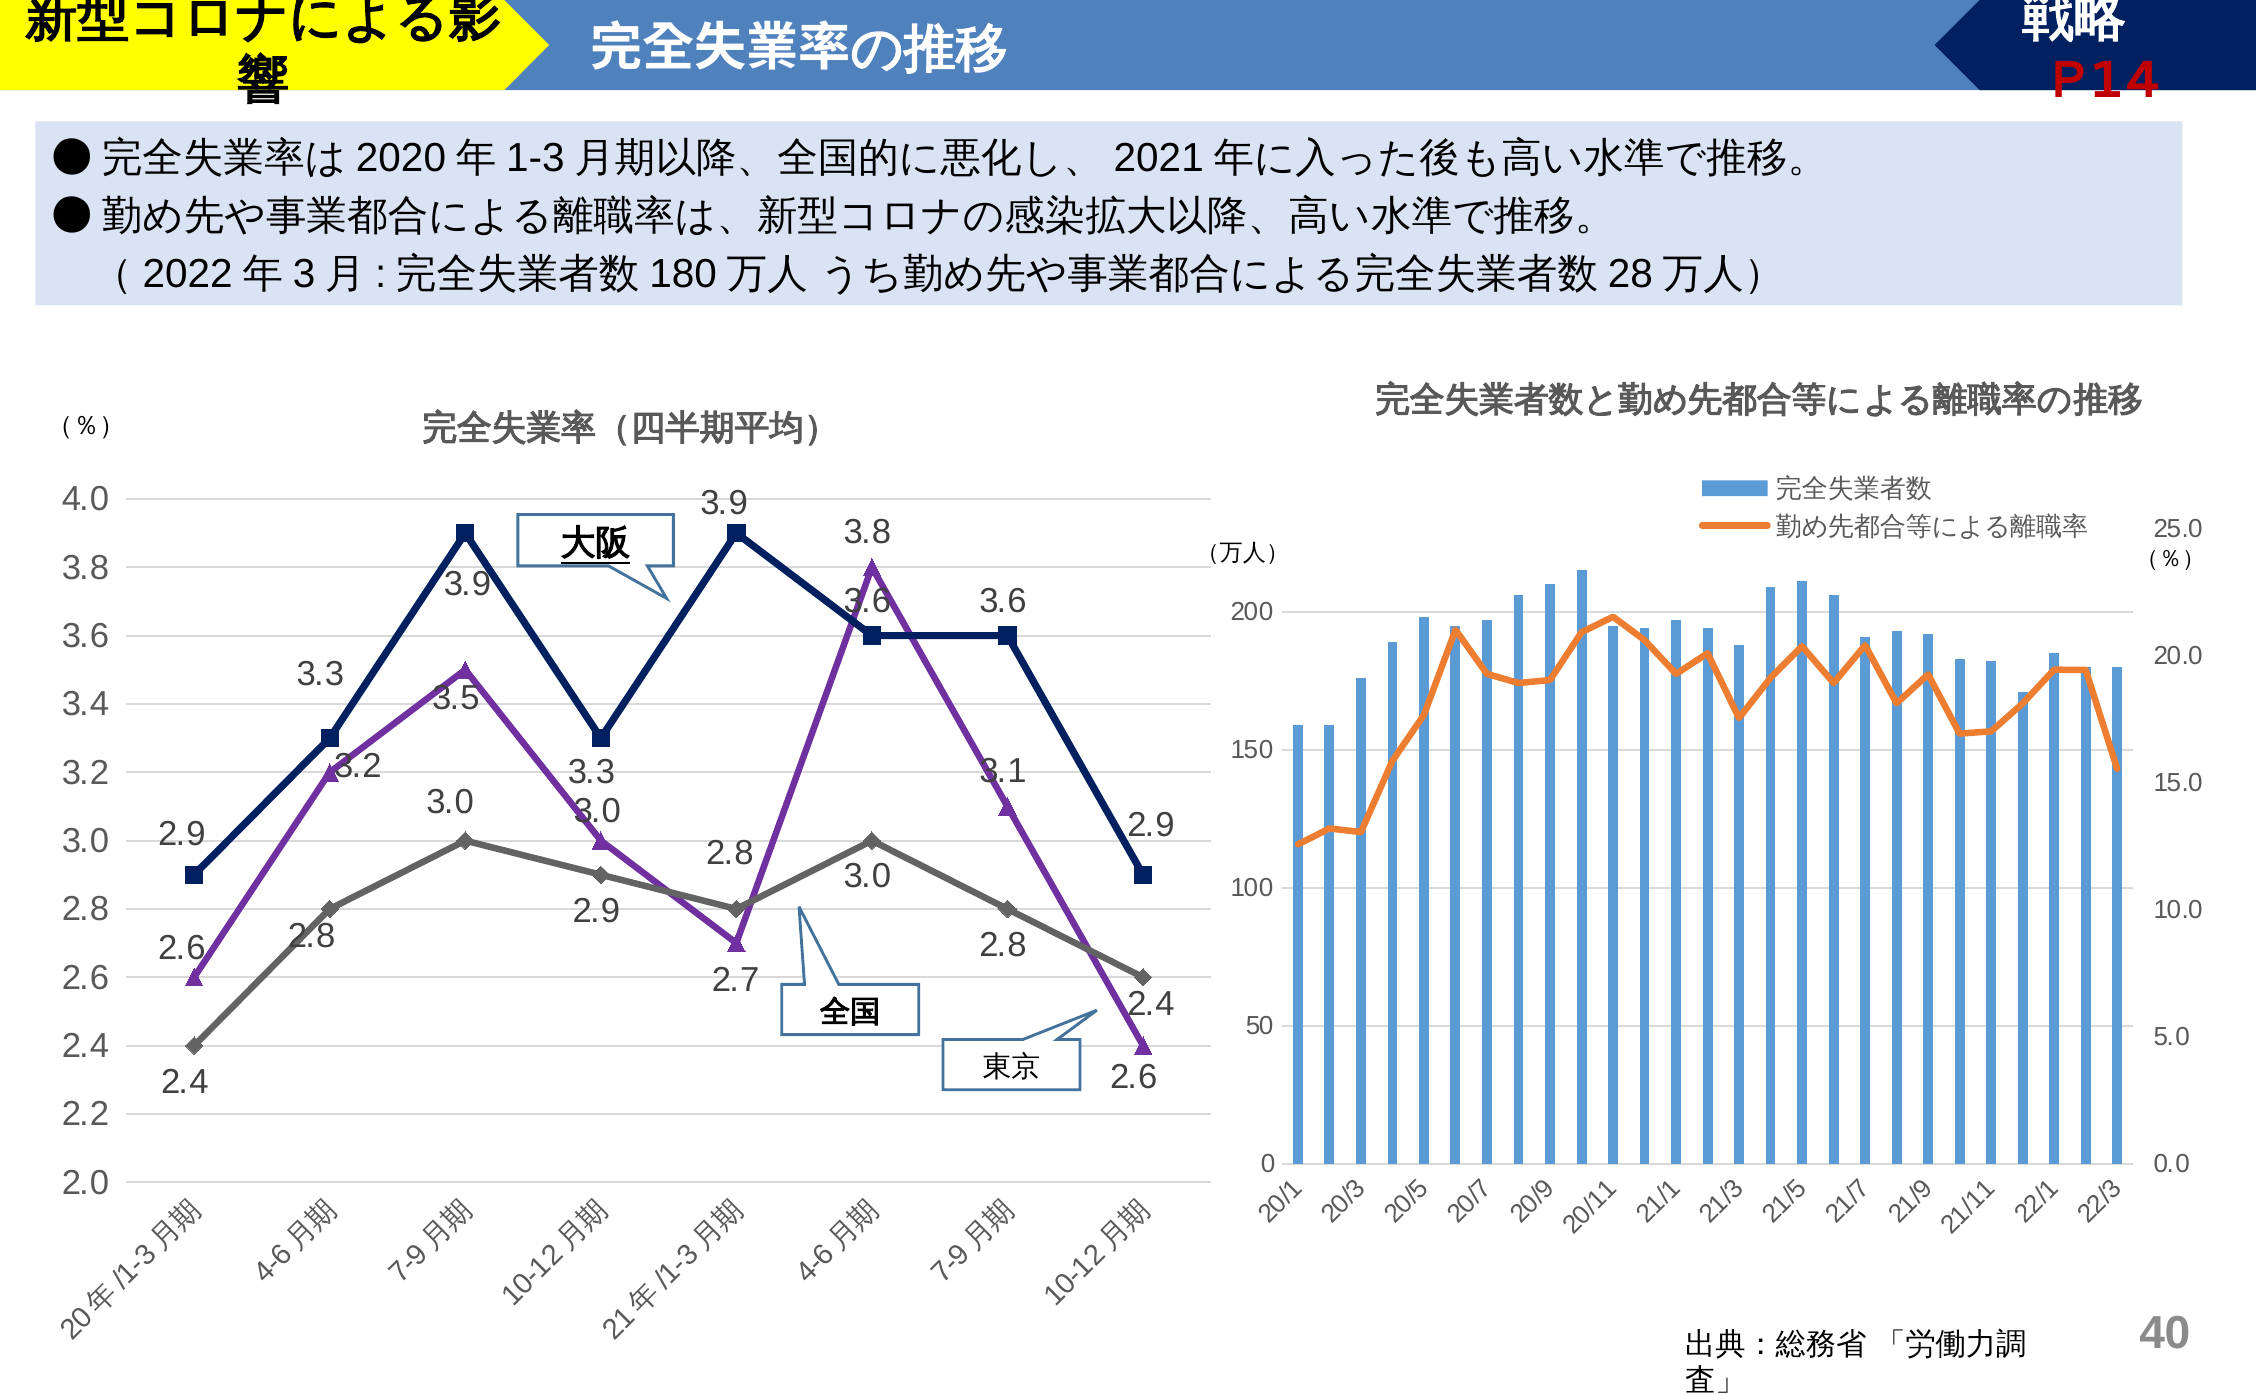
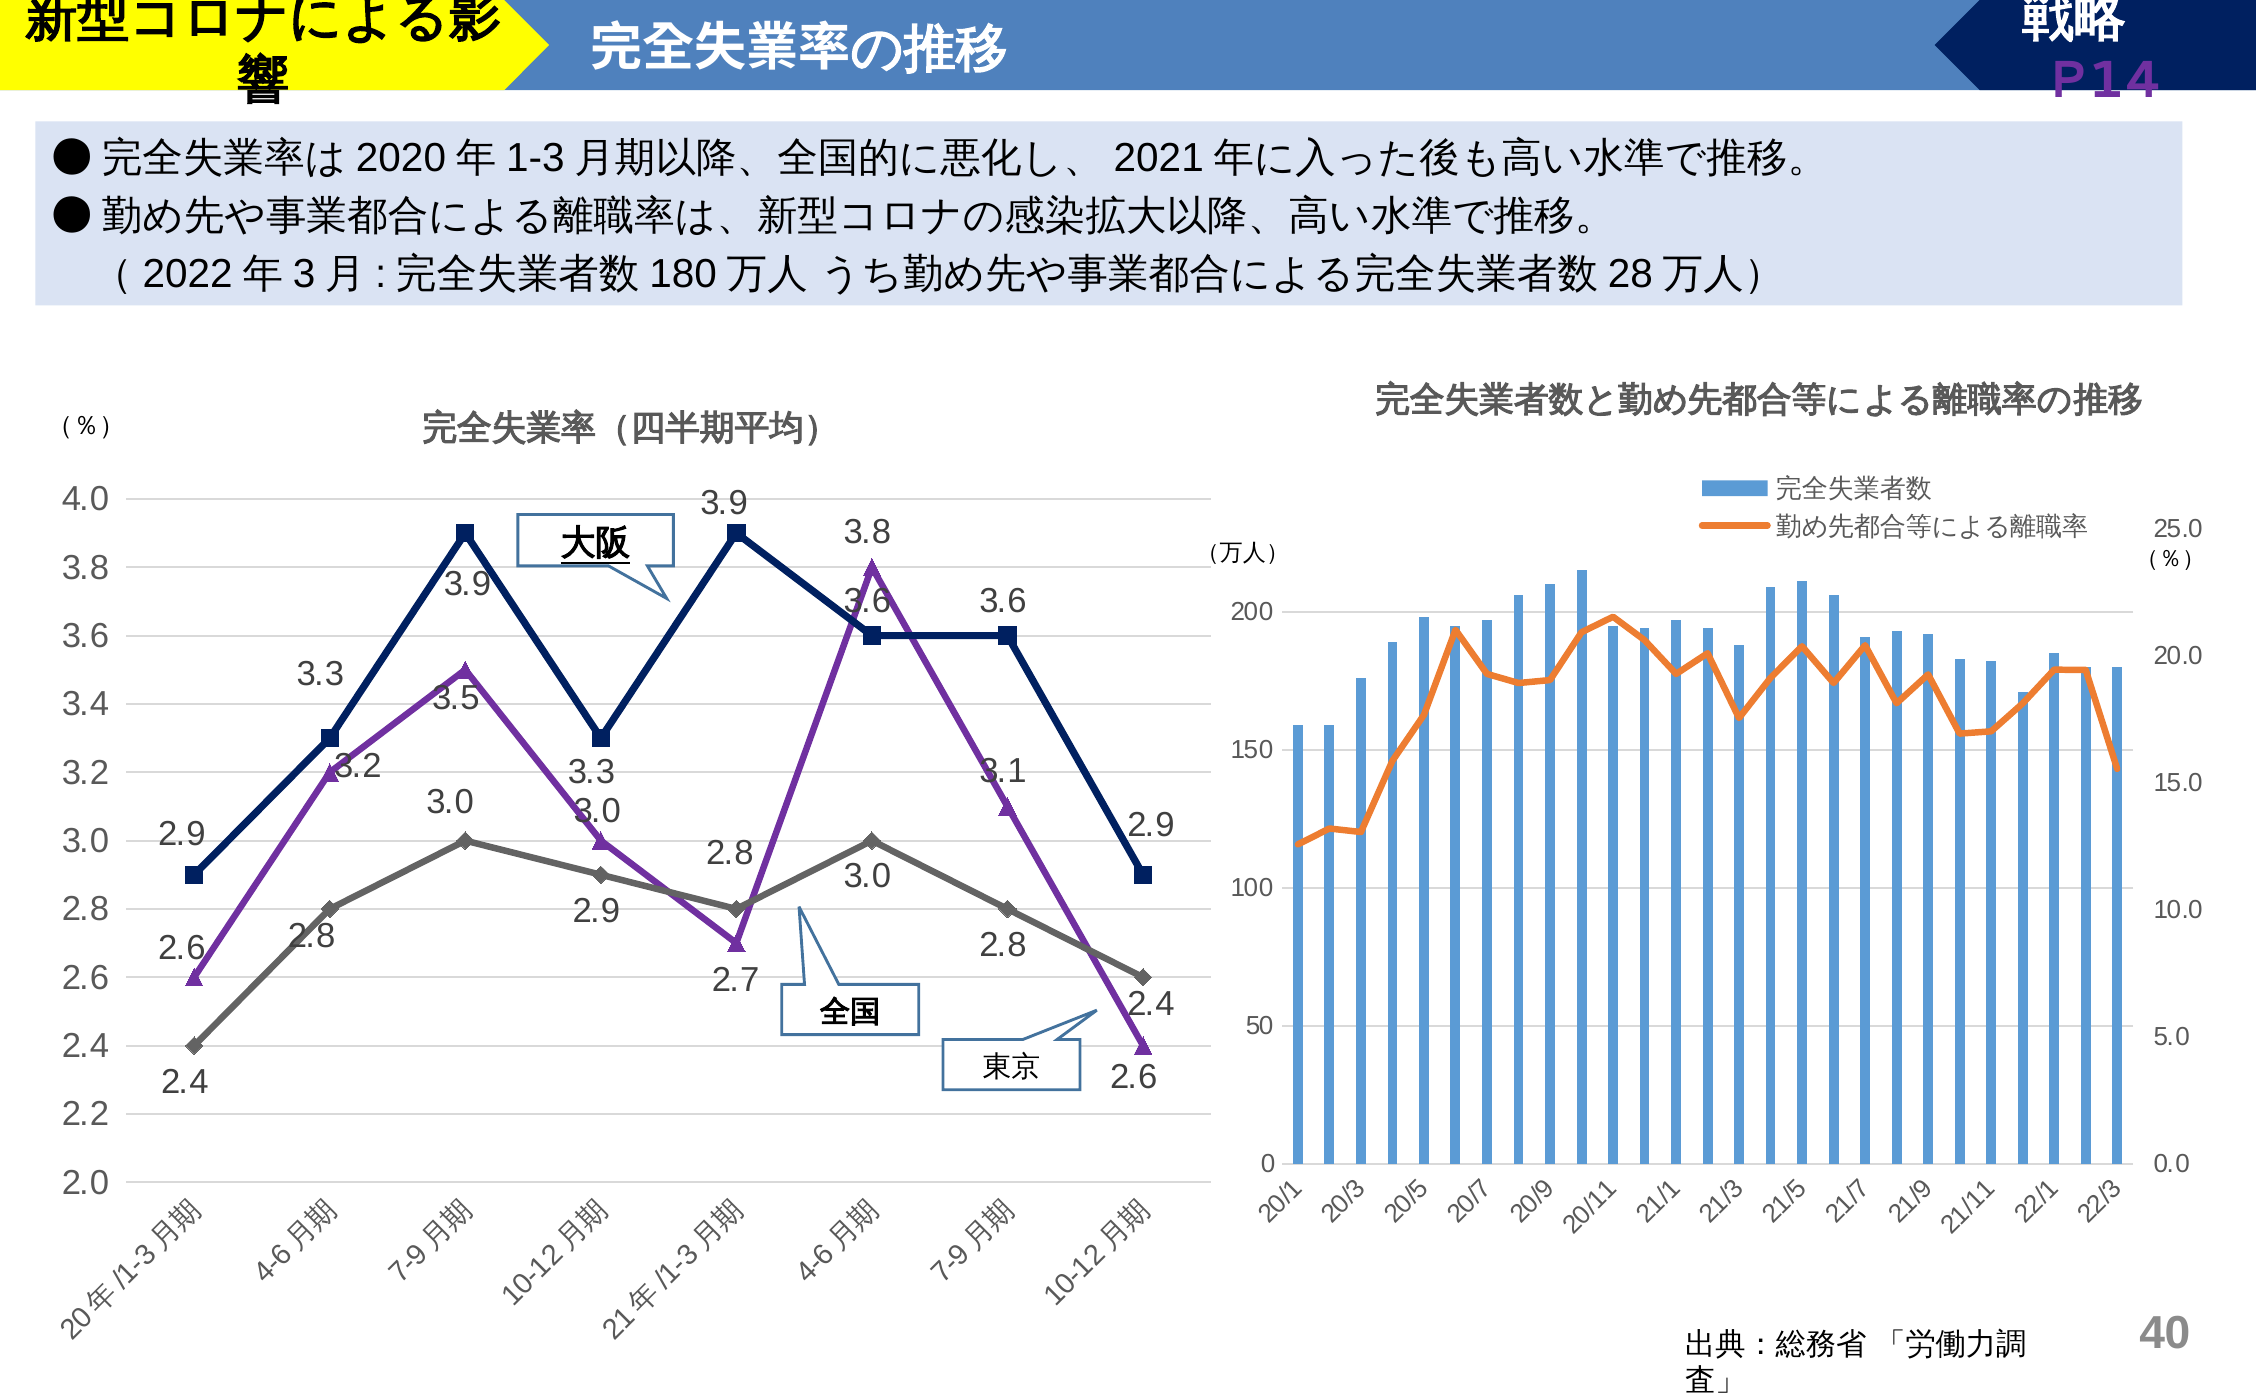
P14 colour: red -> purple
